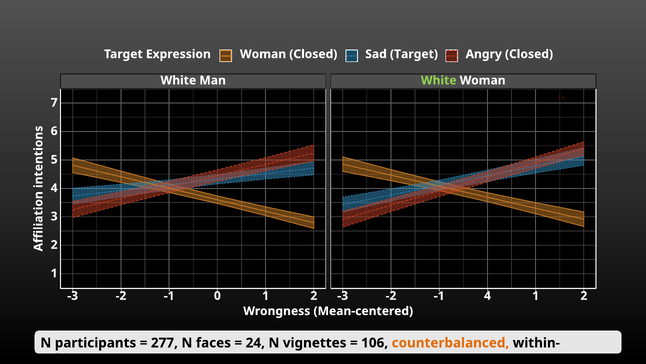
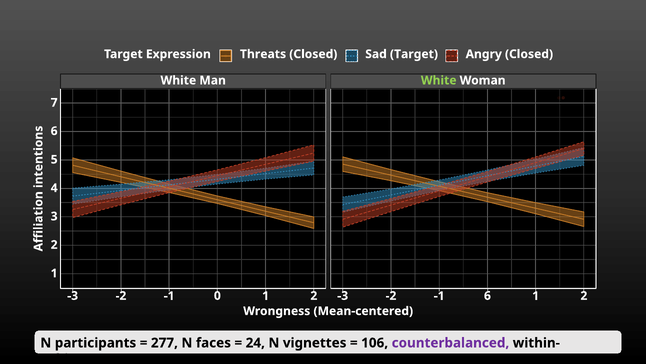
Expression Woman: Woman -> Threats
-1 4: 4 -> 6
counterbalanced colour: orange -> purple
